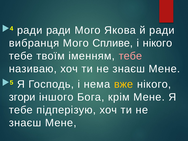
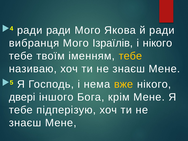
Спливе: Спливе -> Ізраїлів
тебе at (130, 56) colour: pink -> yellow
згори: згори -> двері
